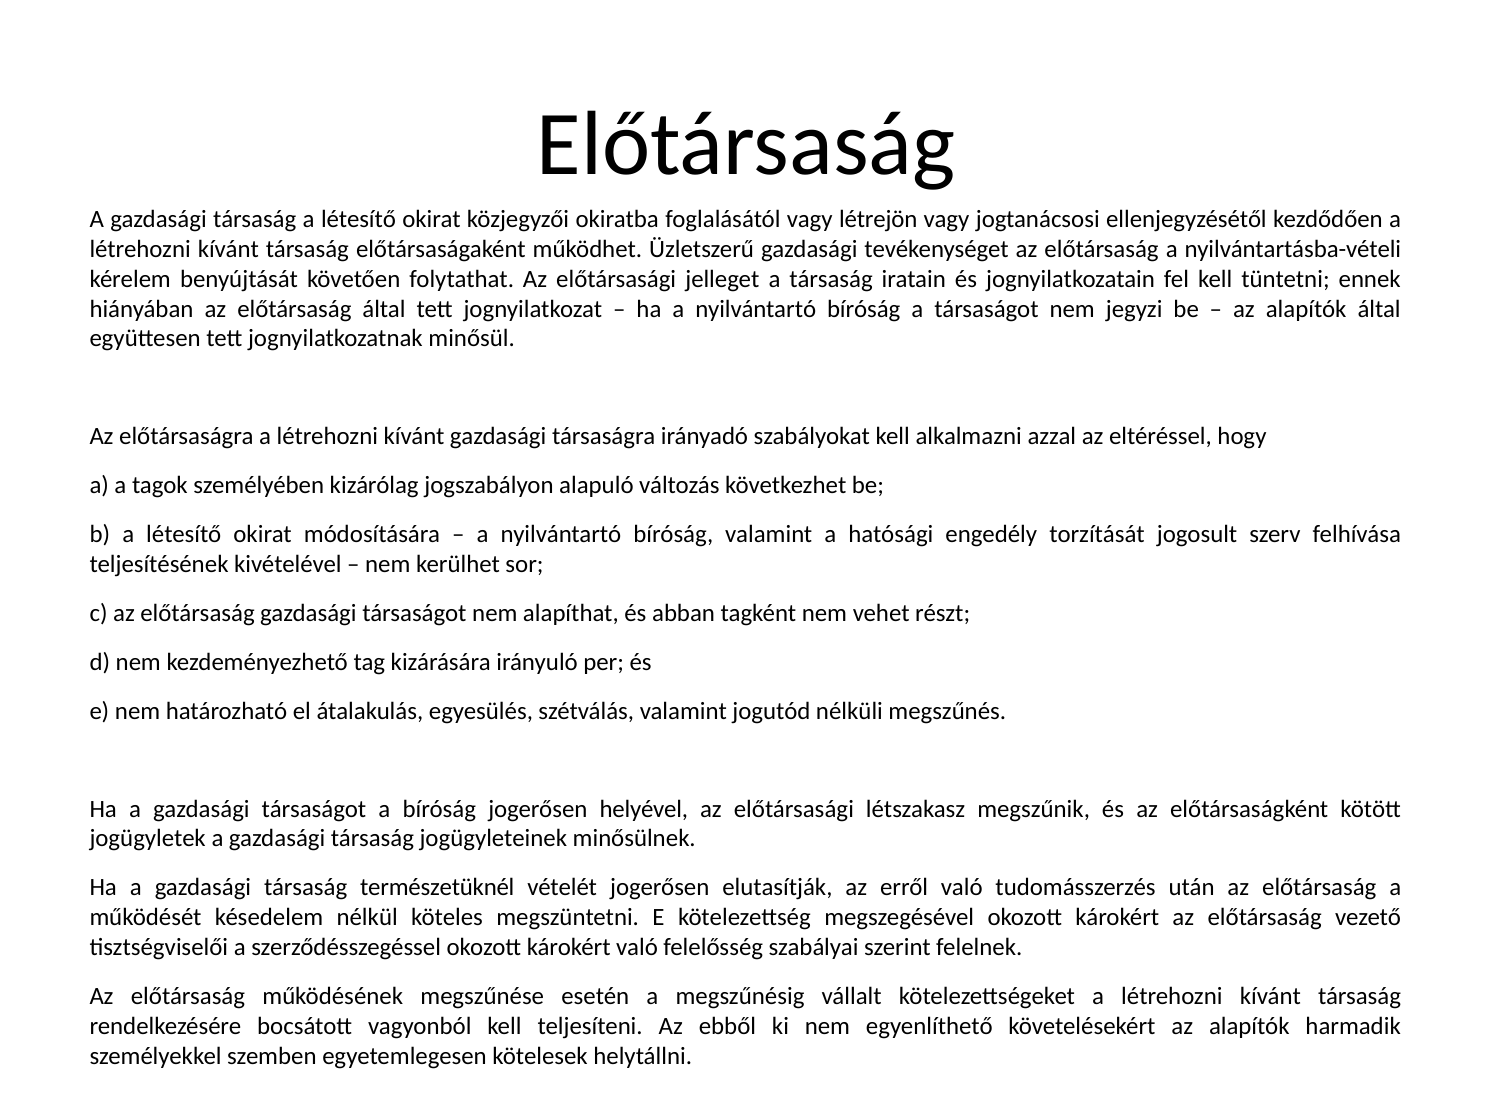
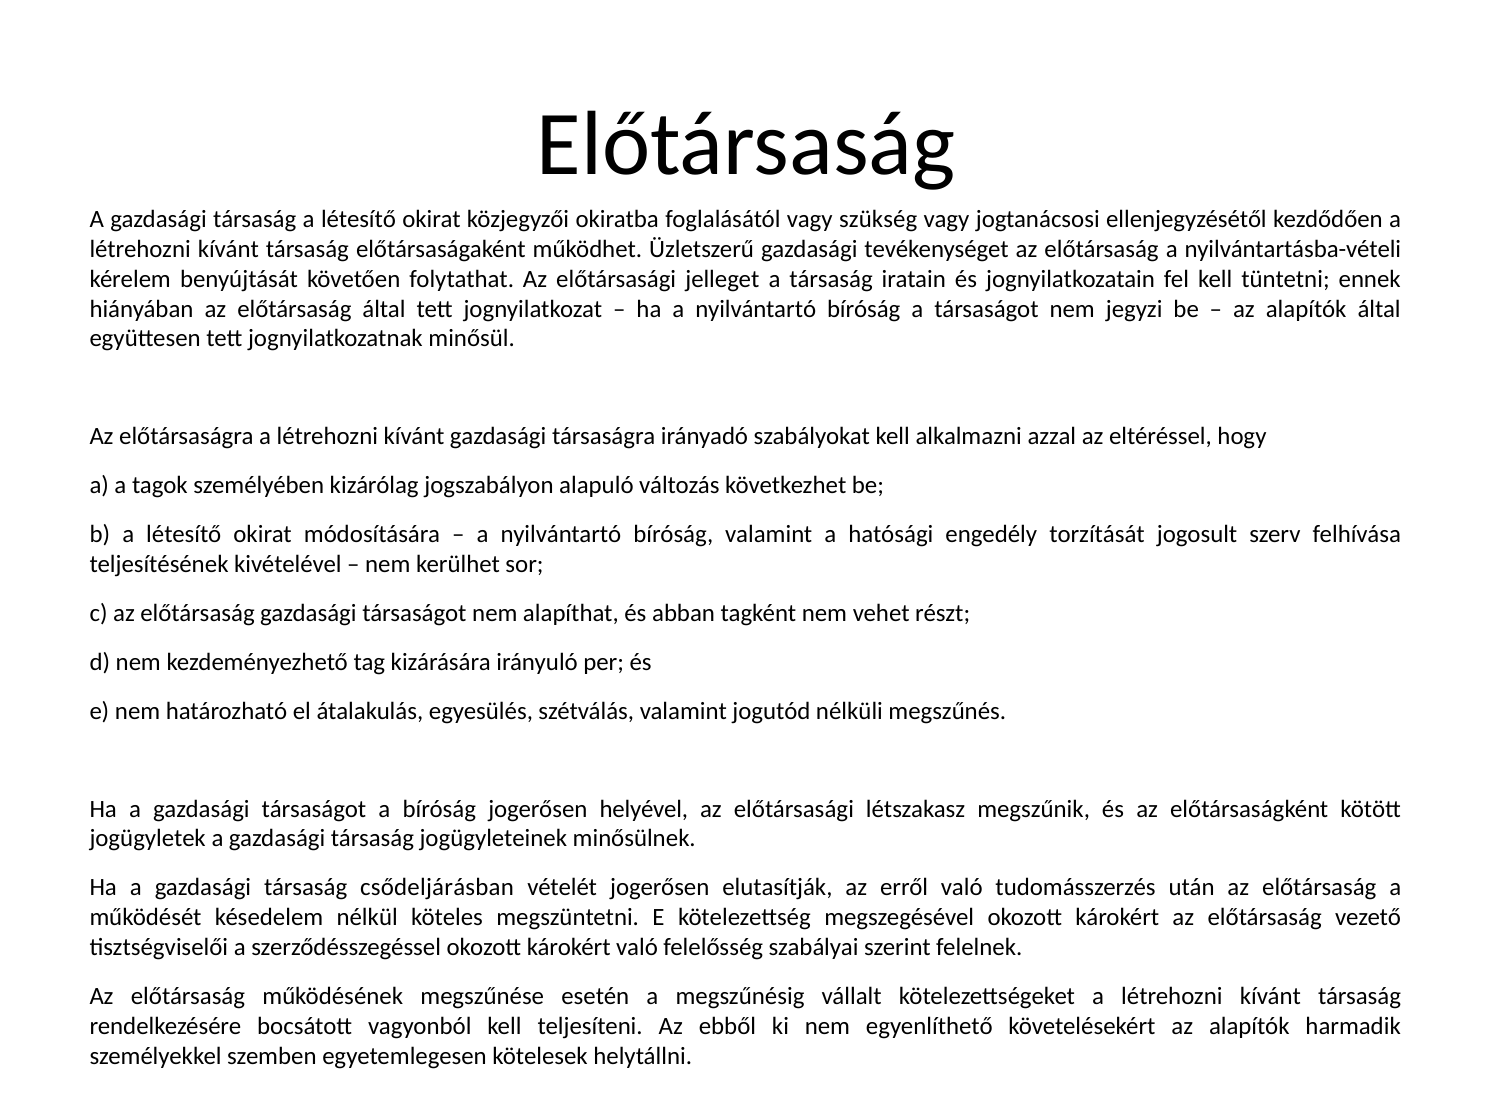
létrejön: létrejön -> szükség
természetüknél: természetüknél -> csődeljárásban
